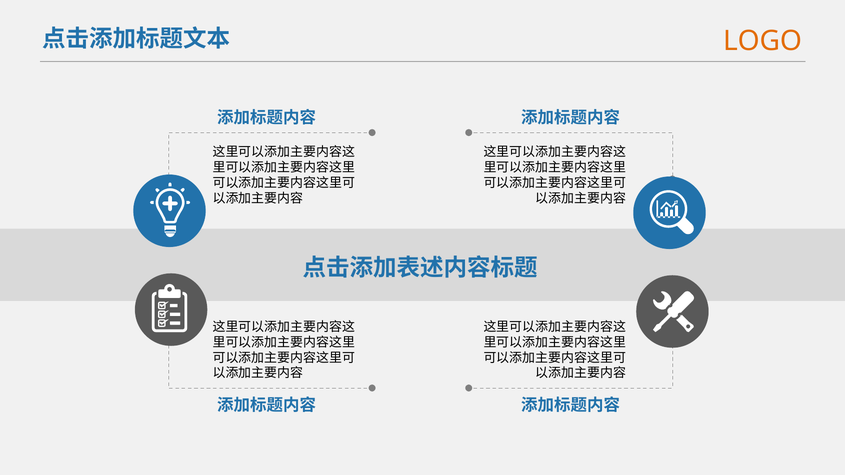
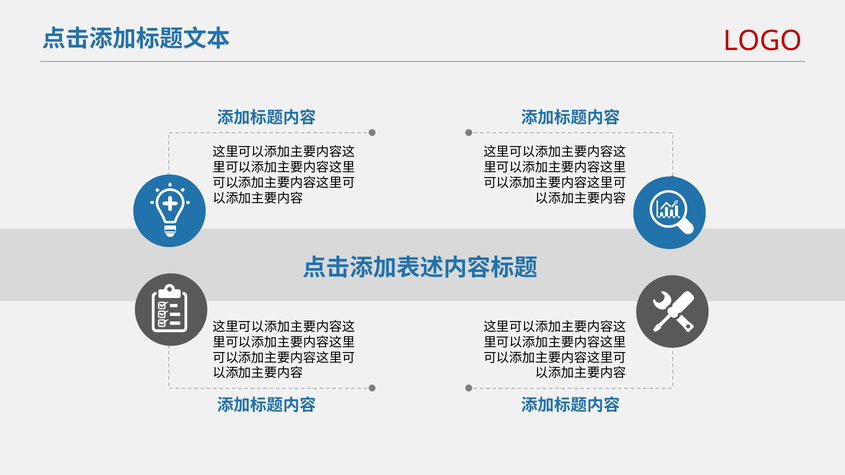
LOGO colour: orange -> red
